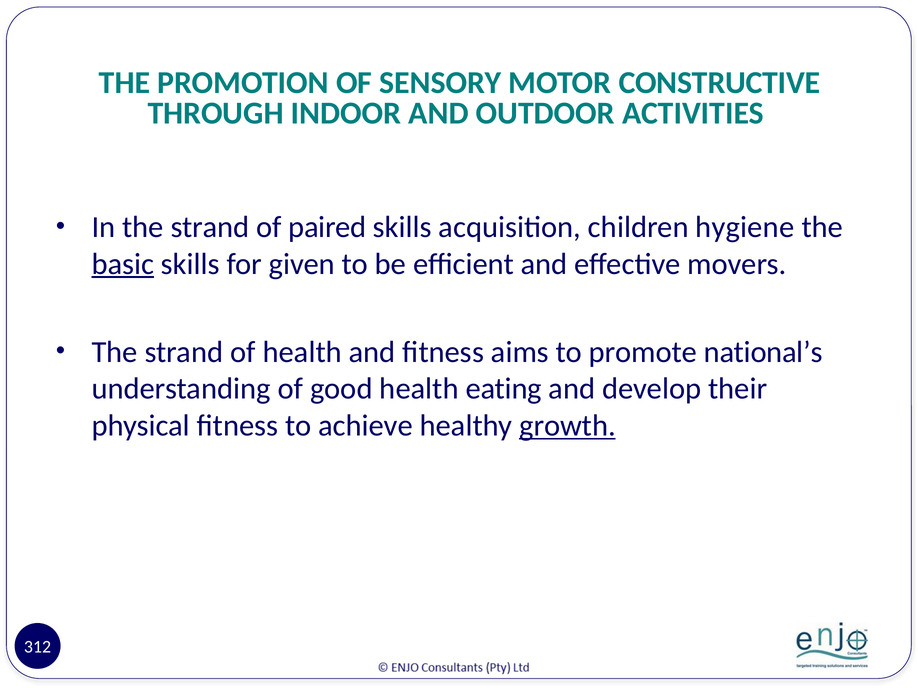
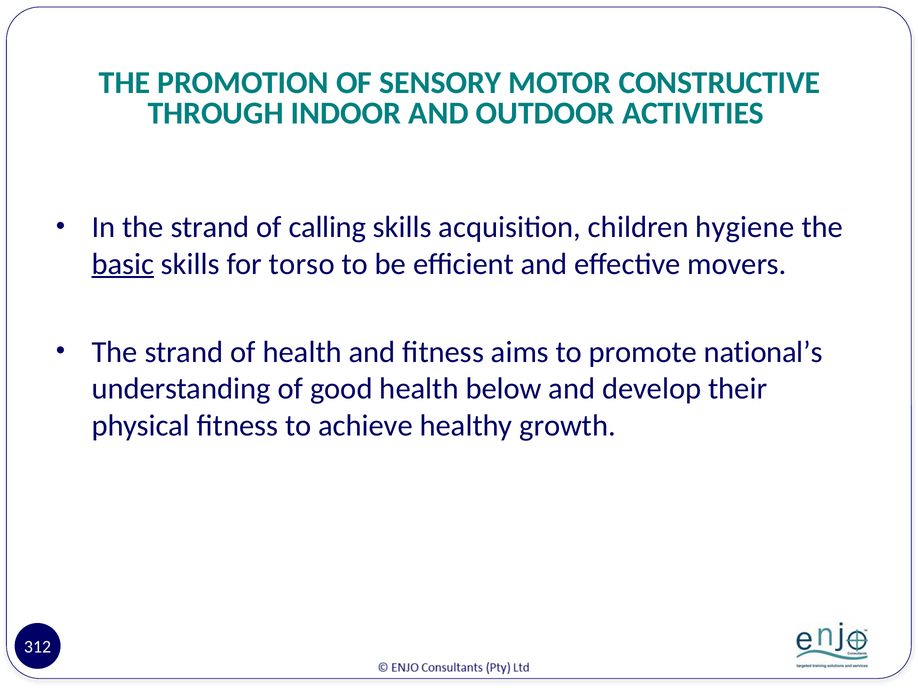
paired: paired -> calling
given: given -> torso
eating: eating -> below
growth underline: present -> none
